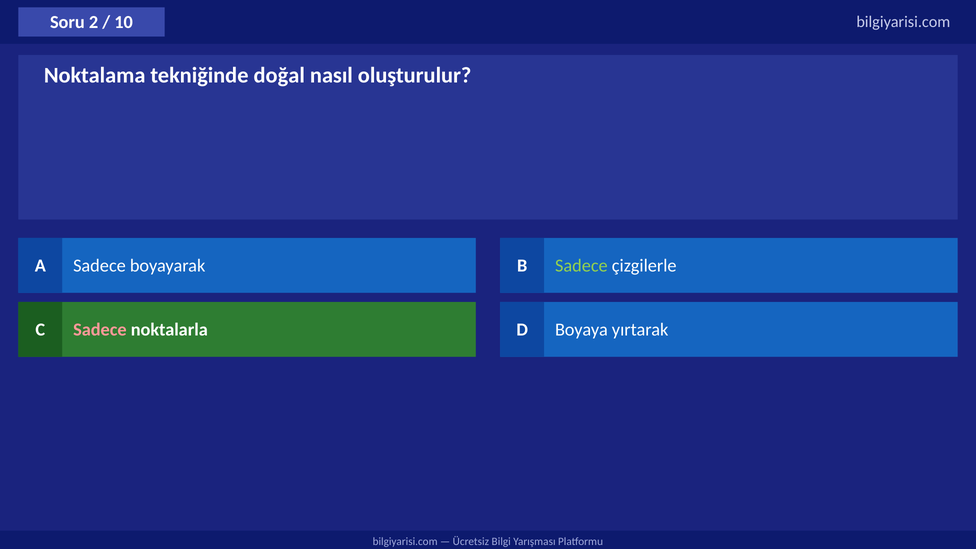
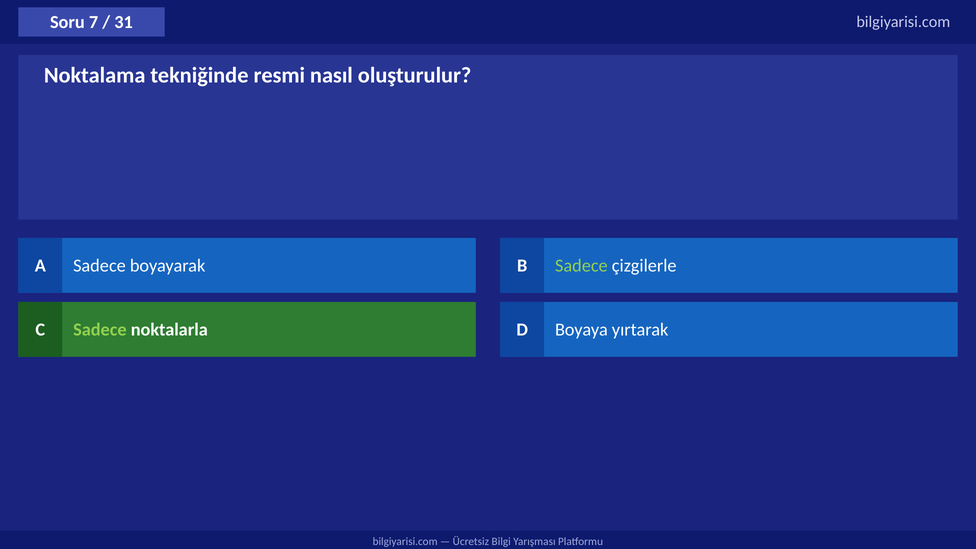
2: 2 -> 7
10: 10 -> 31
doğal: doğal -> resmi
Sadece at (100, 330) colour: pink -> light green
